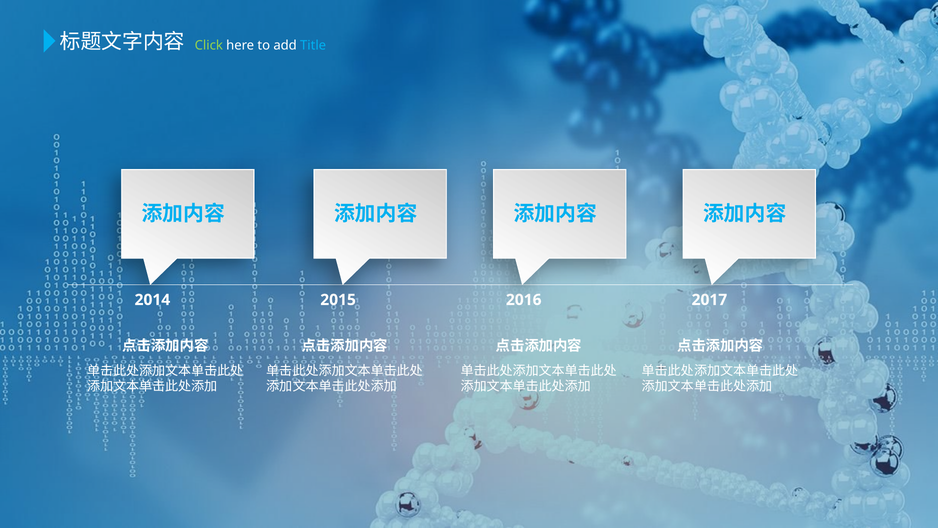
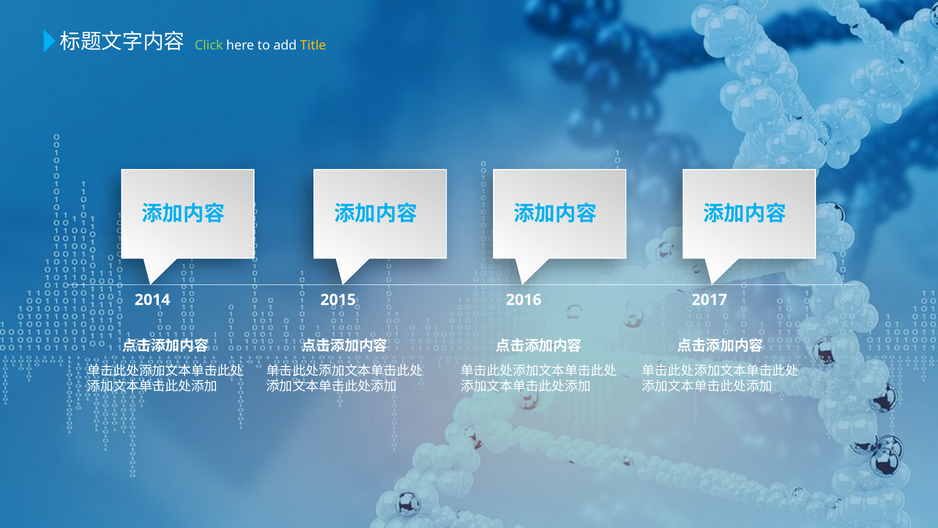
Title colour: light blue -> yellow
